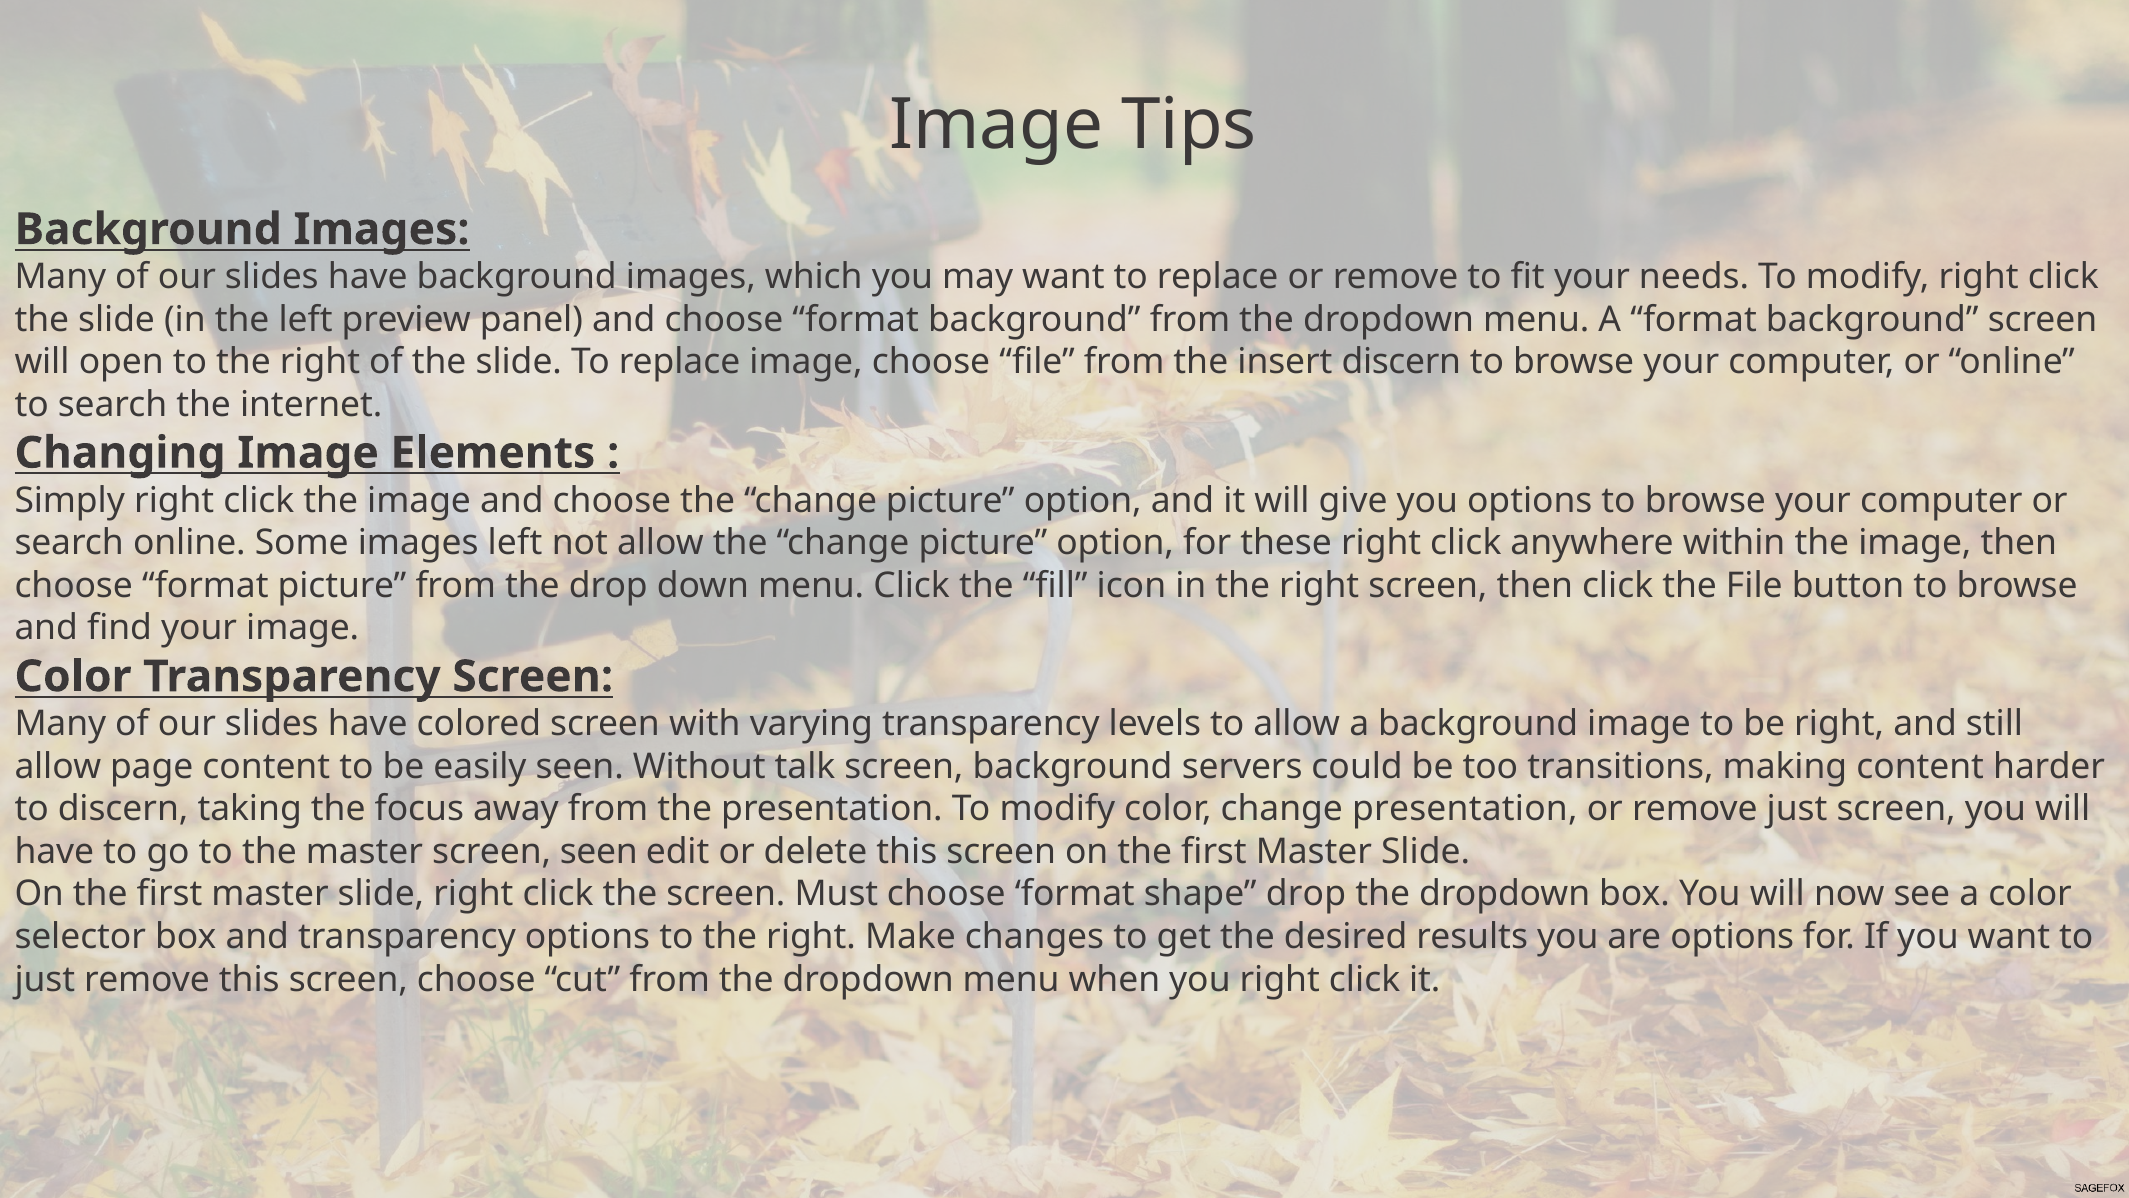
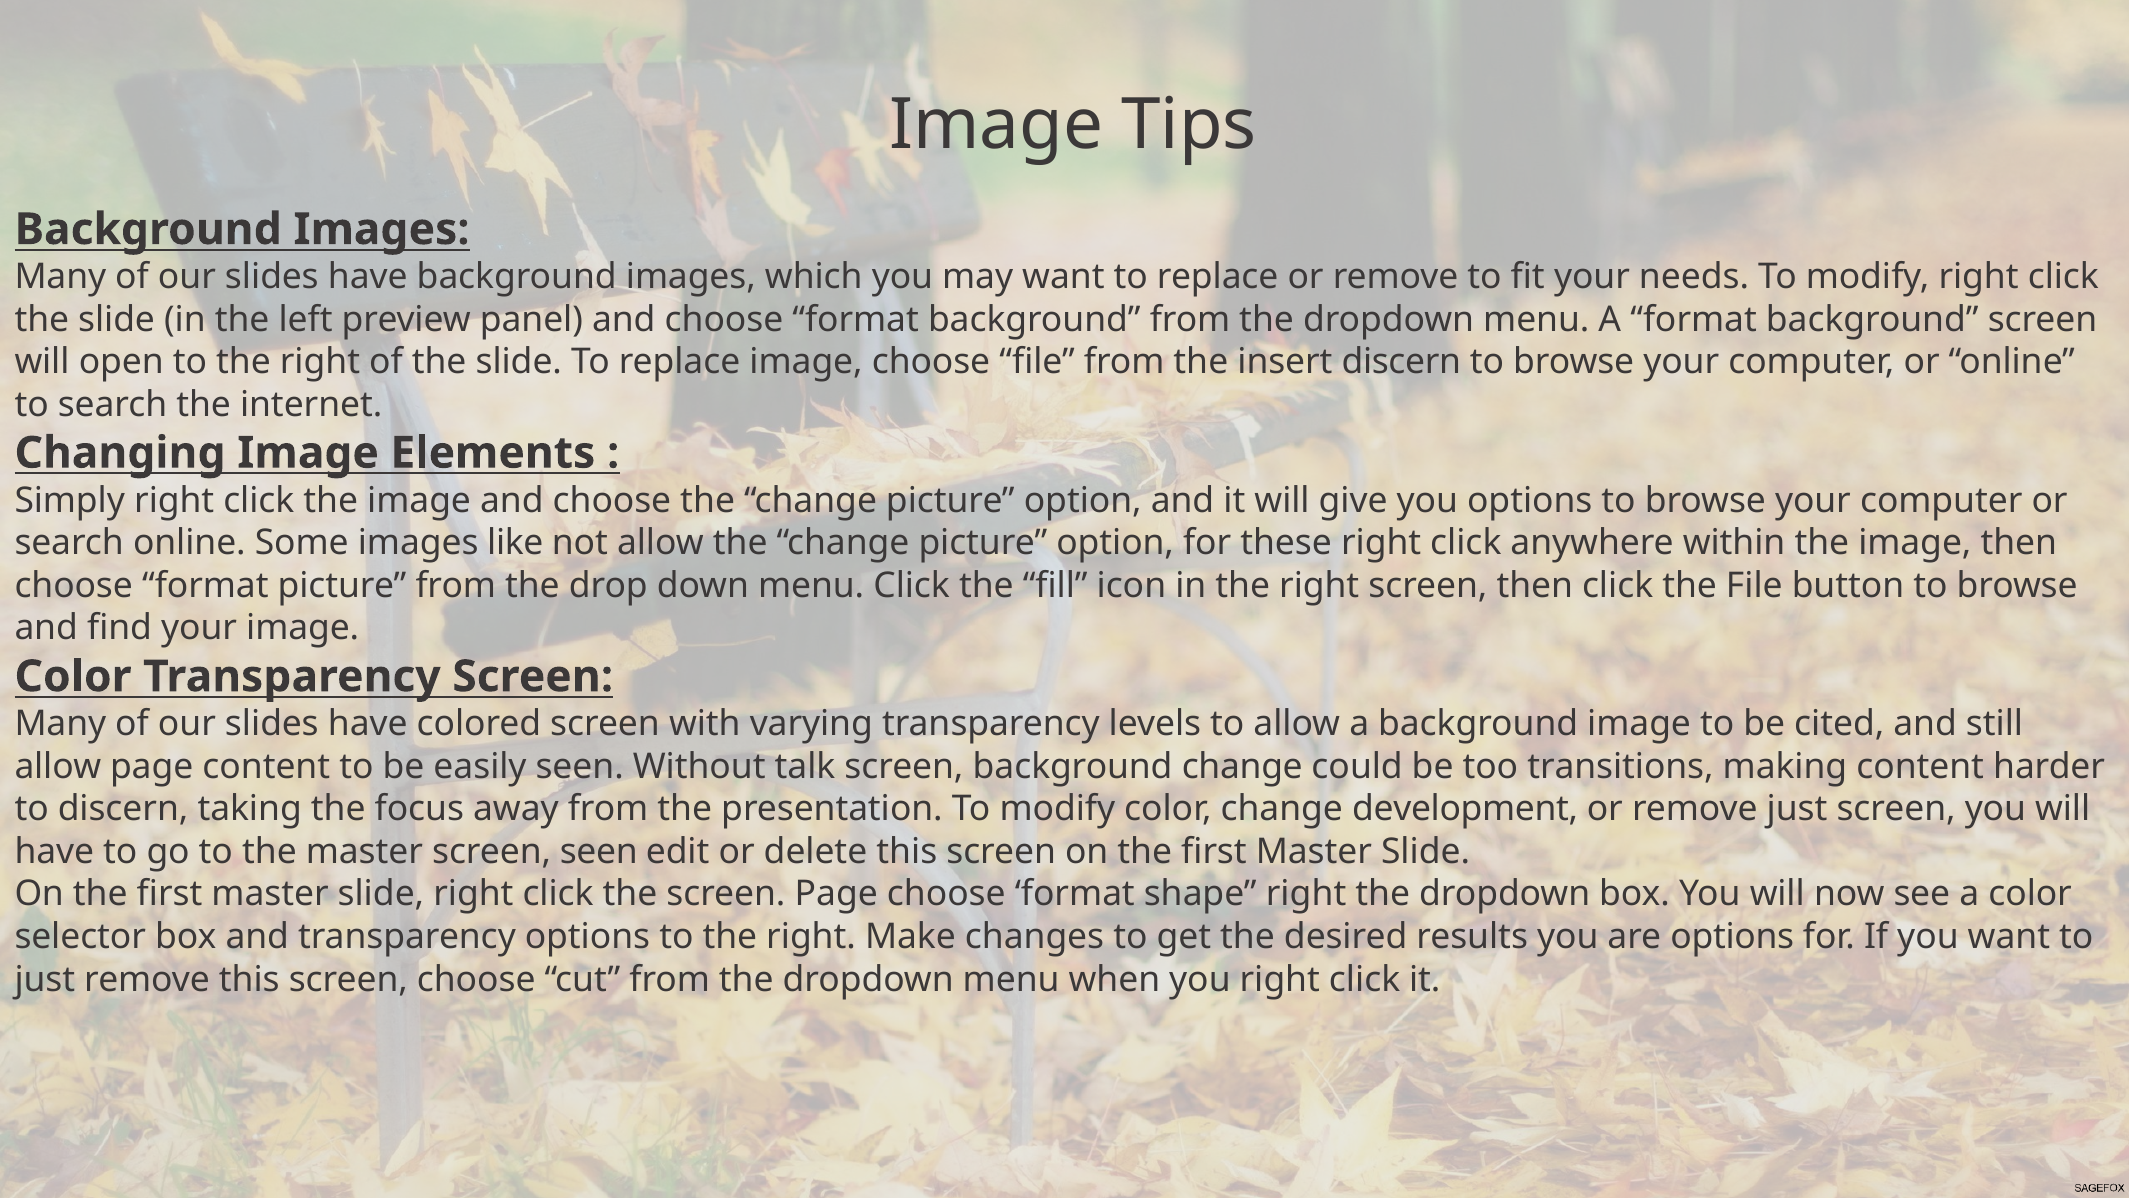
images left: left -> like
be right: right -> cited
background servers: servers -> change
change presentation: presentation -> development
screen Must: Must -> Page
shape drop: drop -> right
